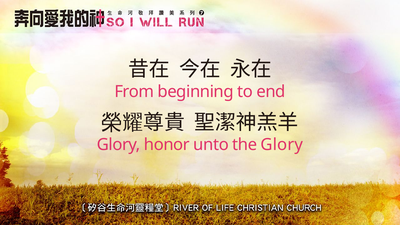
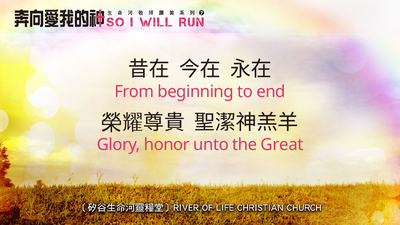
the Glory: Glory -> Great
